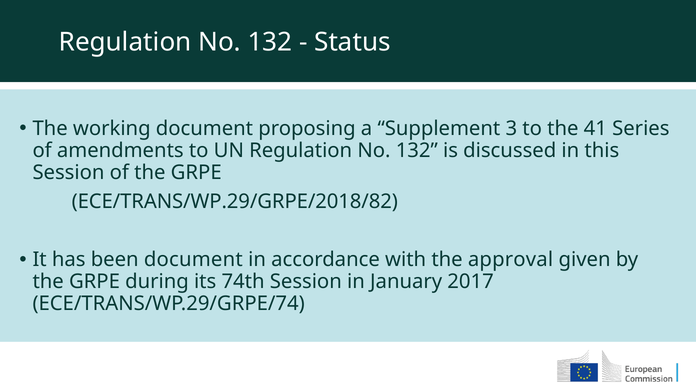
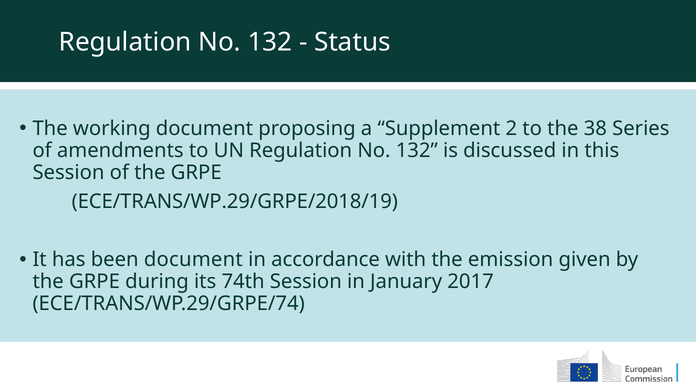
3: 3 -> 2
41: 41 -> 38
ECE/TRANS/WP.29/GRPE/2018/82: ECE/TRANS/WP.29/GRPE/2018/82 -> ECE/TRANS/WP.29/GRPE/2018/19
approval: approval -> emission
